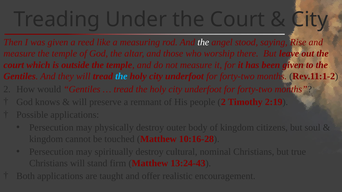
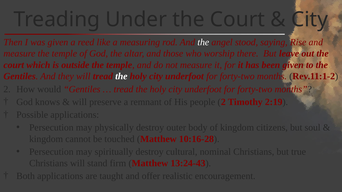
the at (121, 76) colour: light blue -> white
